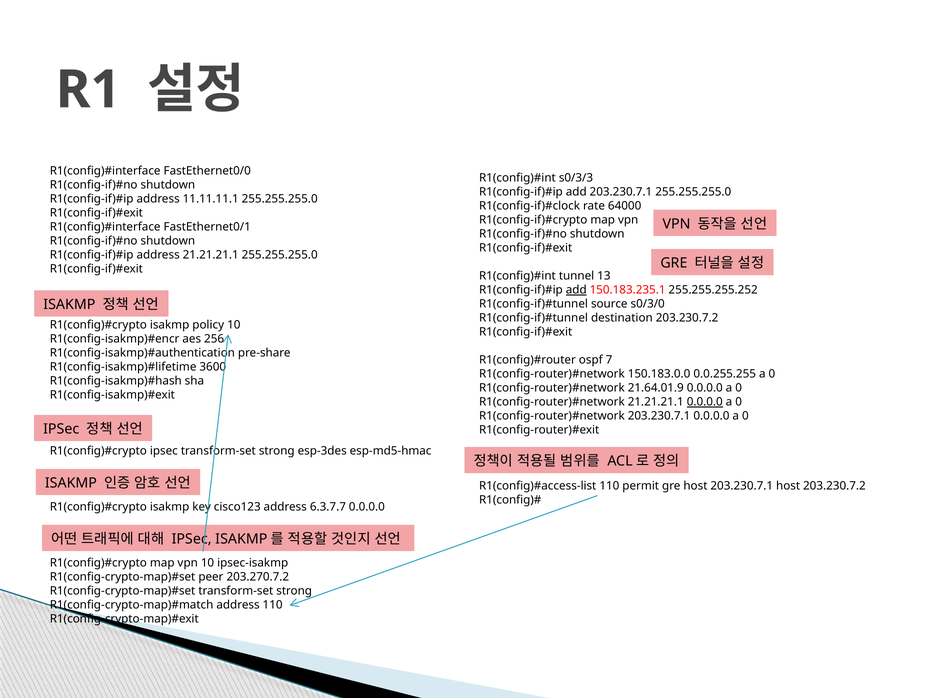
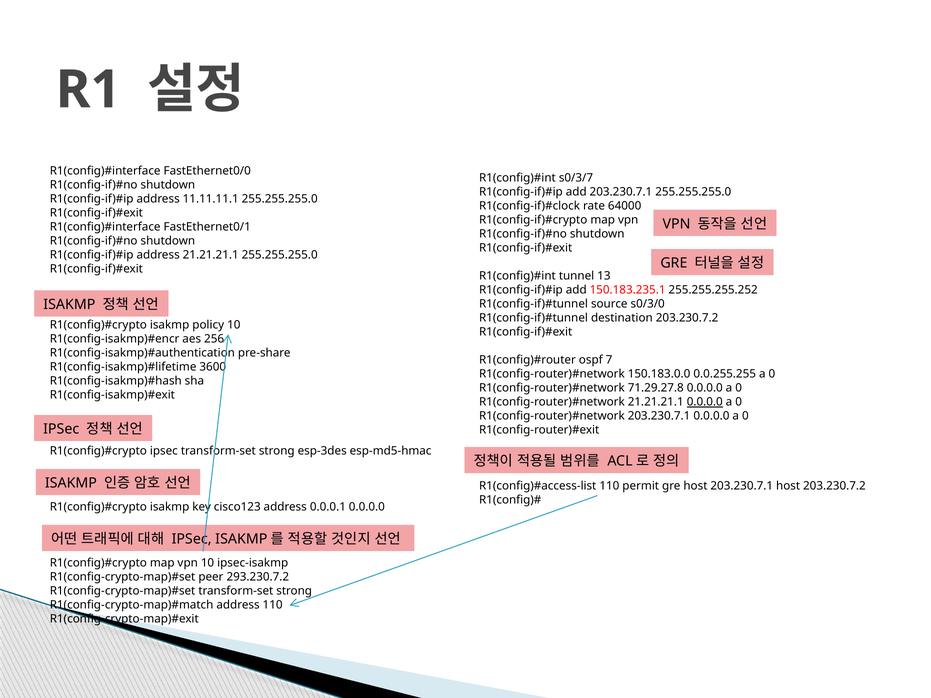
s0/3/3: s0/3/3 -> s0/3/7
add at (576, 290) underline: present -> none
21.64.01.9: 21.64.01.9 -> 71.29.27.8
6.3.7.7: 6.3.7.7 -> 0.0.0.1
203.270.7.2: 203.270.7.2 -> 293.230.7.2
